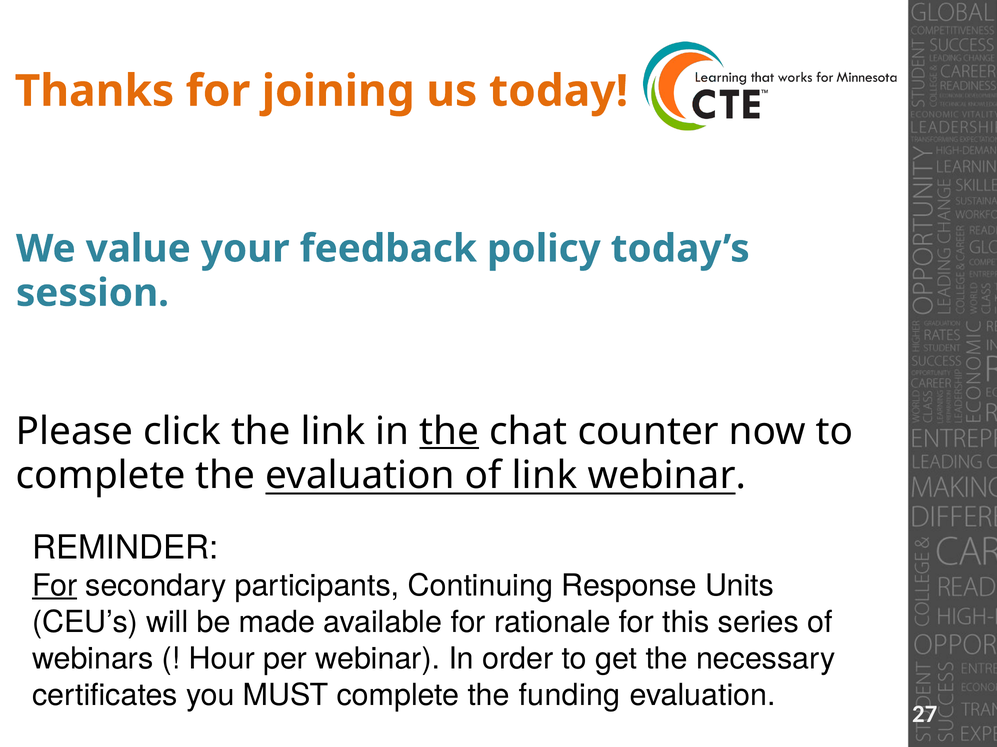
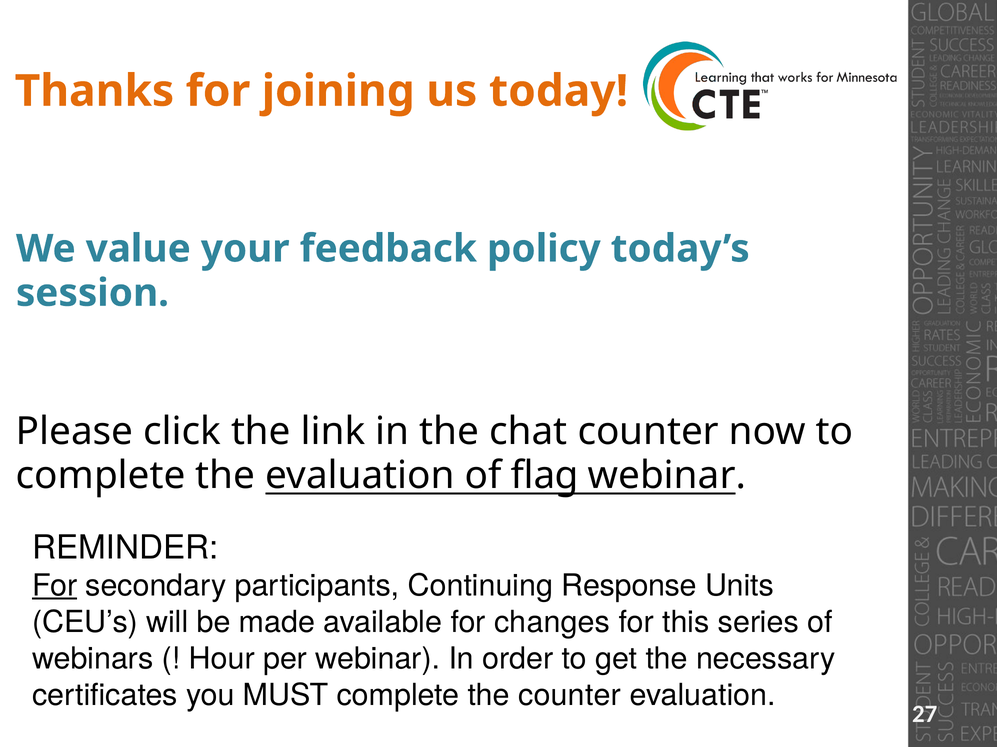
the at (449, 432) underline: present -> none
of link: link -> flag
rationale: rationale -> changes
the funding: funding -> counter
